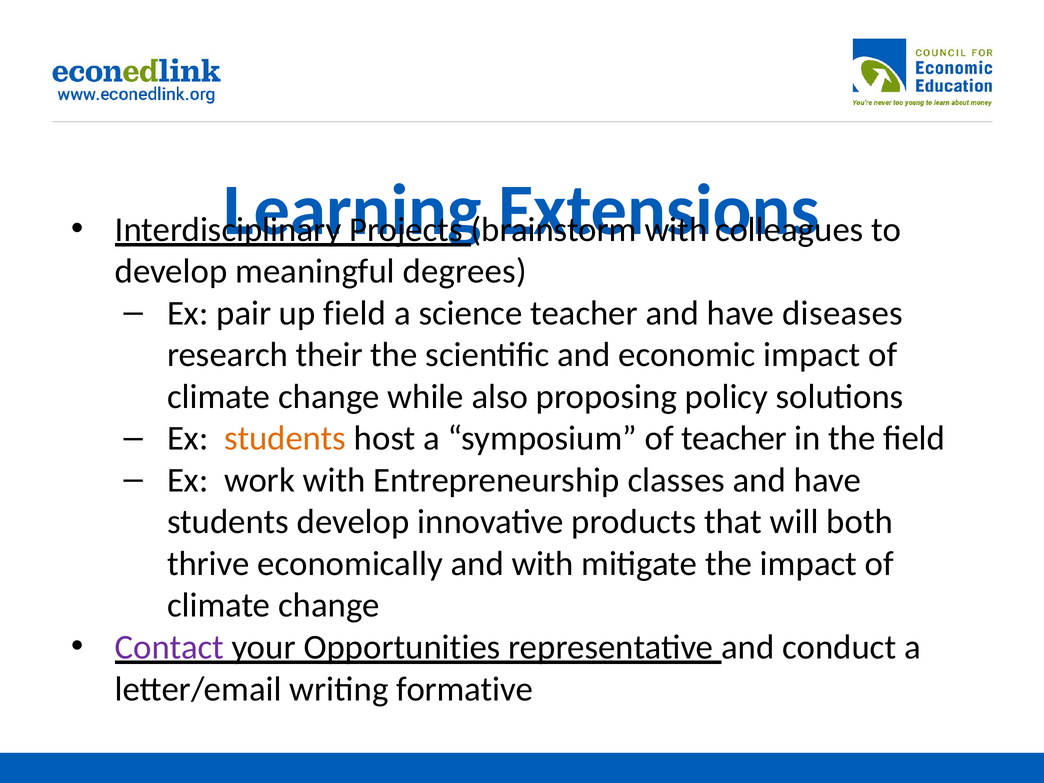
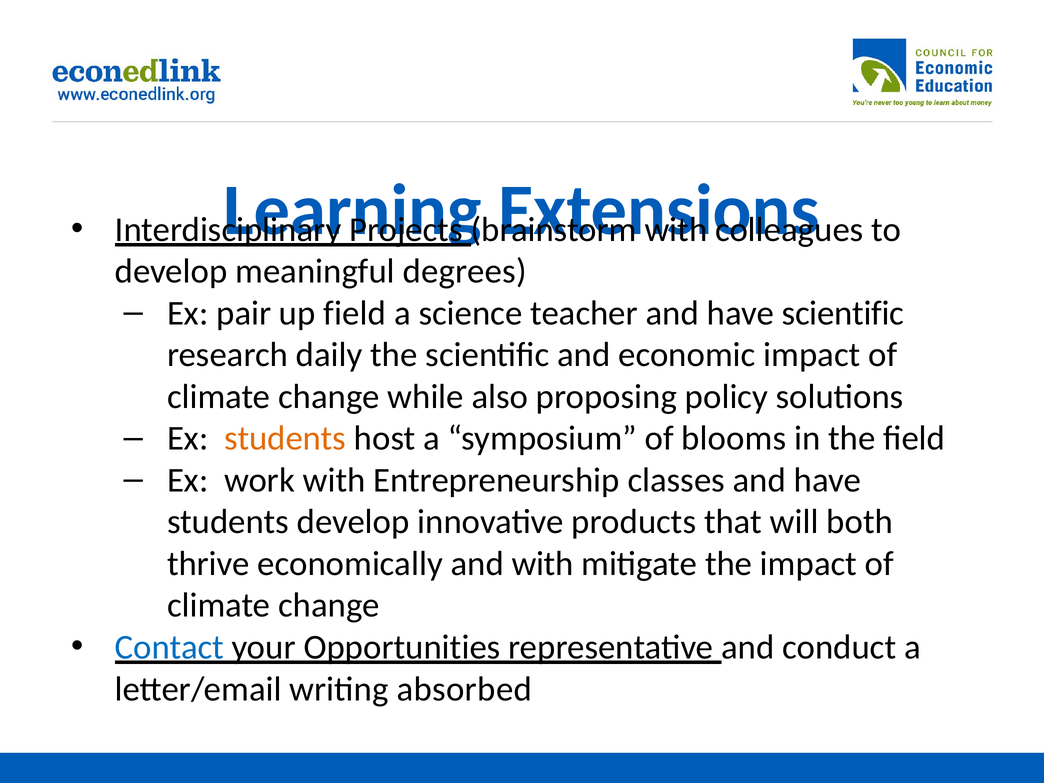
have diseases: diseases -> scientific
their: their -> daily
of teacher: teacher -> blooms
Contact colour: purple -> blue
formative: formative -> absorbed
